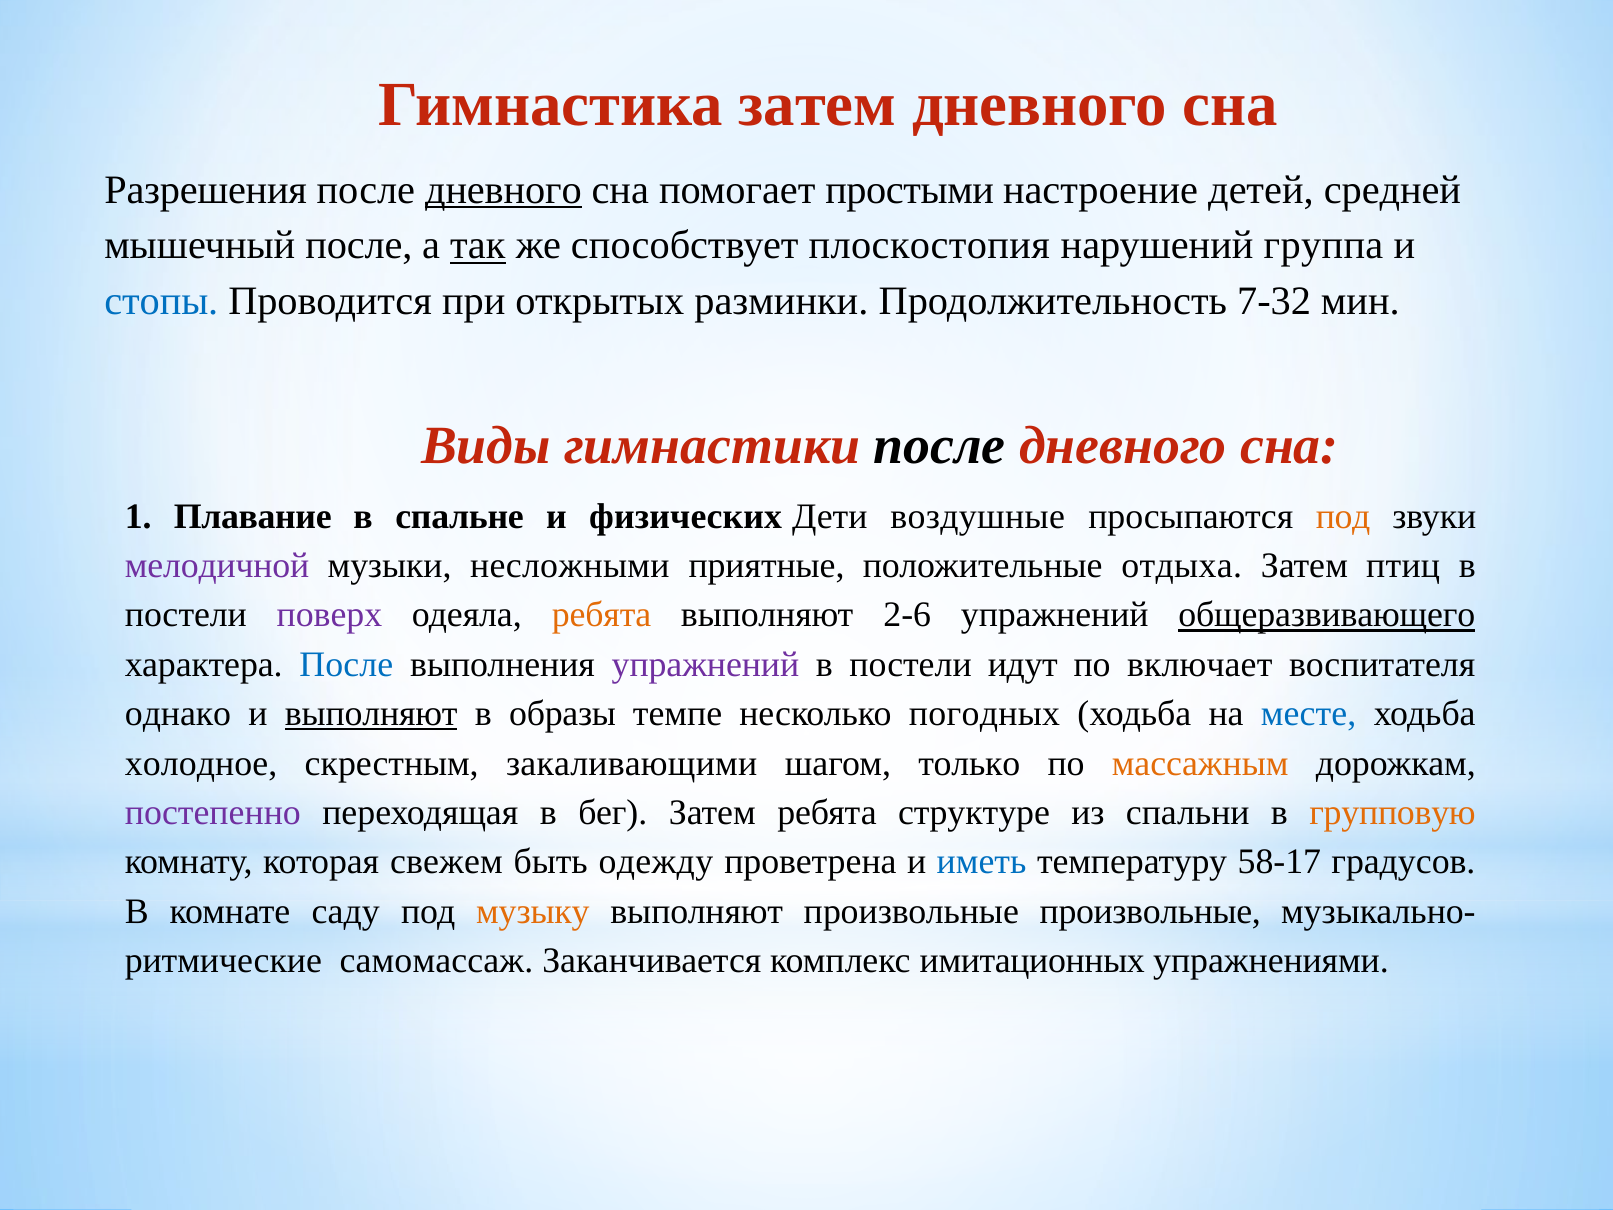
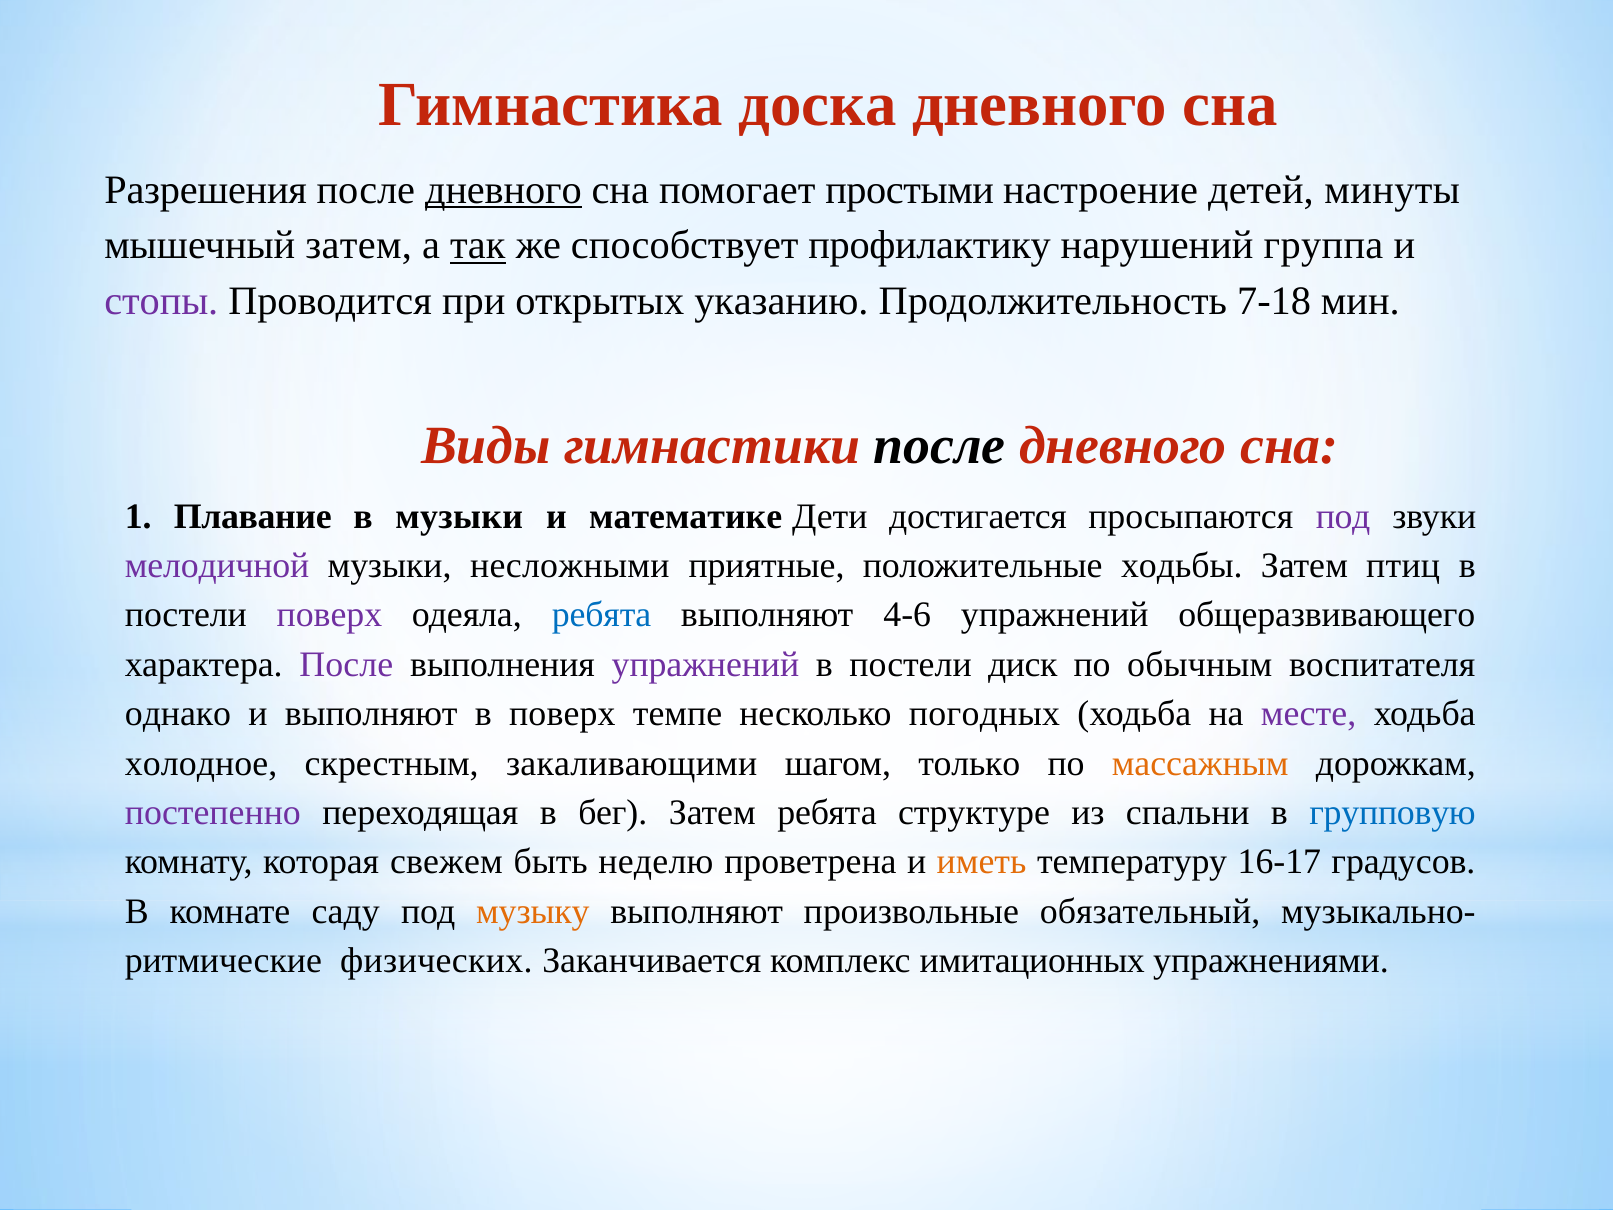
Гимнастика затем: затем -> доска
средней: средней -> минуты
мышечный после: после -> затем
плоскостопия: плоскостопия -> профилактику
стопы colour: blue -> purple
разминки: разминки -> указанию
7-32: 7-32 -> 7-18
в спальне: спальне -> музыки
физических: физических -> математике
воздушные: воздушные -> достигается
под at (1343, 516) colour: orange -> purple
отдыха: отдыха -> ходьбы
ребята at (601, 615) colour: orange -> blue
2-6: 2-6 -> 4-6
общеразвивающего underline: present -> none
После at (346, 664) colour: blue -> purple
идут: идут -> диск
включает: включает -> обычным
выполняют at (371, 714) underline: present -> none
в образы: образы -> поверх
месте colour: blue -> purple
групповую colour: orange -> blue
одежду: одежду -> неделю
иметь colour: blue -> orange
58-17: 58-17 -> 16-17
произвольные произвольные: произвольные -> обязательный
самомассаж: самомассаж -> физических
